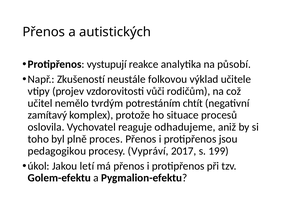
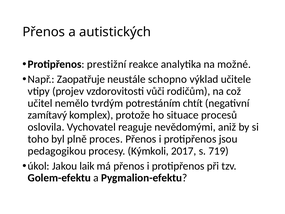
vystupují: vystupují -> prestižní
působí: působí -> možné
Zkušeností: Zkušeností -> Zaopatřuje
folkovou: folkovou -> schopno
odhadujeme: odhadujeme -> nevědomými
Vypráví: Vypráví -> Kýmkoli
199: 199 -> 719
letí: letí -> laik
